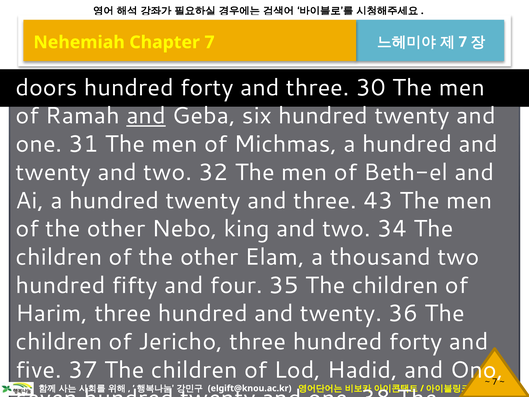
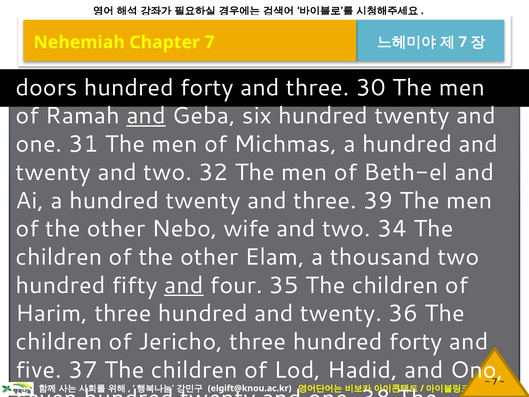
43: 43 -> 39
king: king -> wife
and at (184, 285) underline: none -> present
